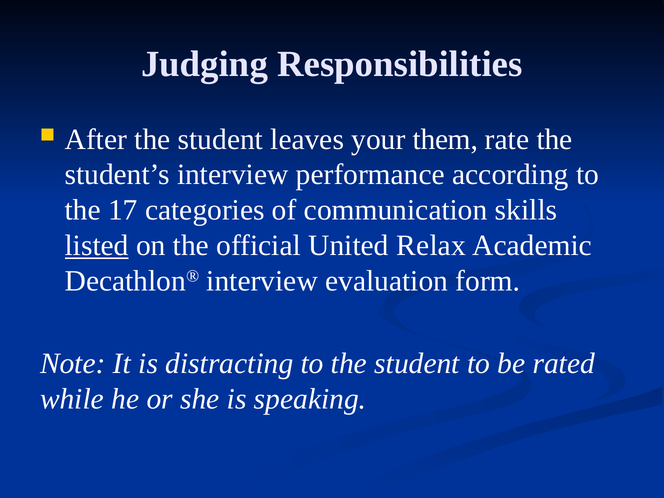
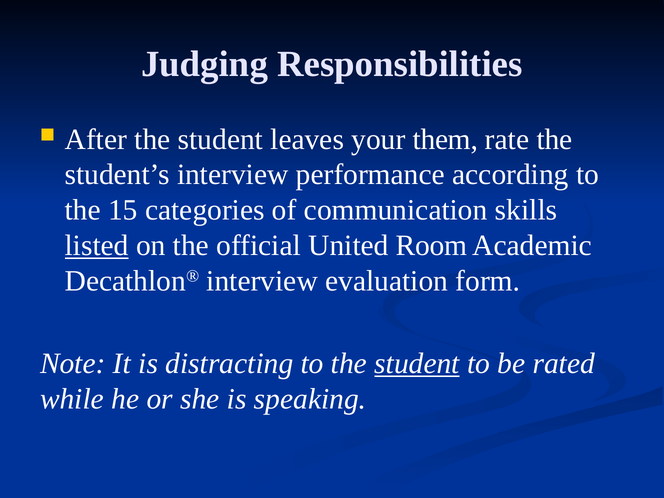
17: 17 -> 15
Relax: Relax -> Room
student at (417, 364) underline: none -> present
